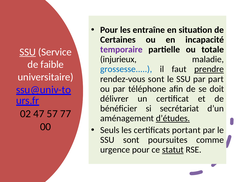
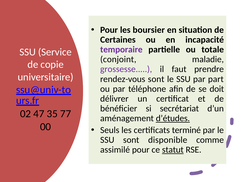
entraîne: entraîne -> boursier
SSU at (28, 52) underline: present -> none
injurieux: injurieux -> conjoint
faible: faible -> copie
grossesse colour: blue -> purple
prendre underline: present -> none
57: 57 -> 35
portant: portant -> terminé
poursuites: poursuites -> disponible
urgence: urgence -> assimilé
